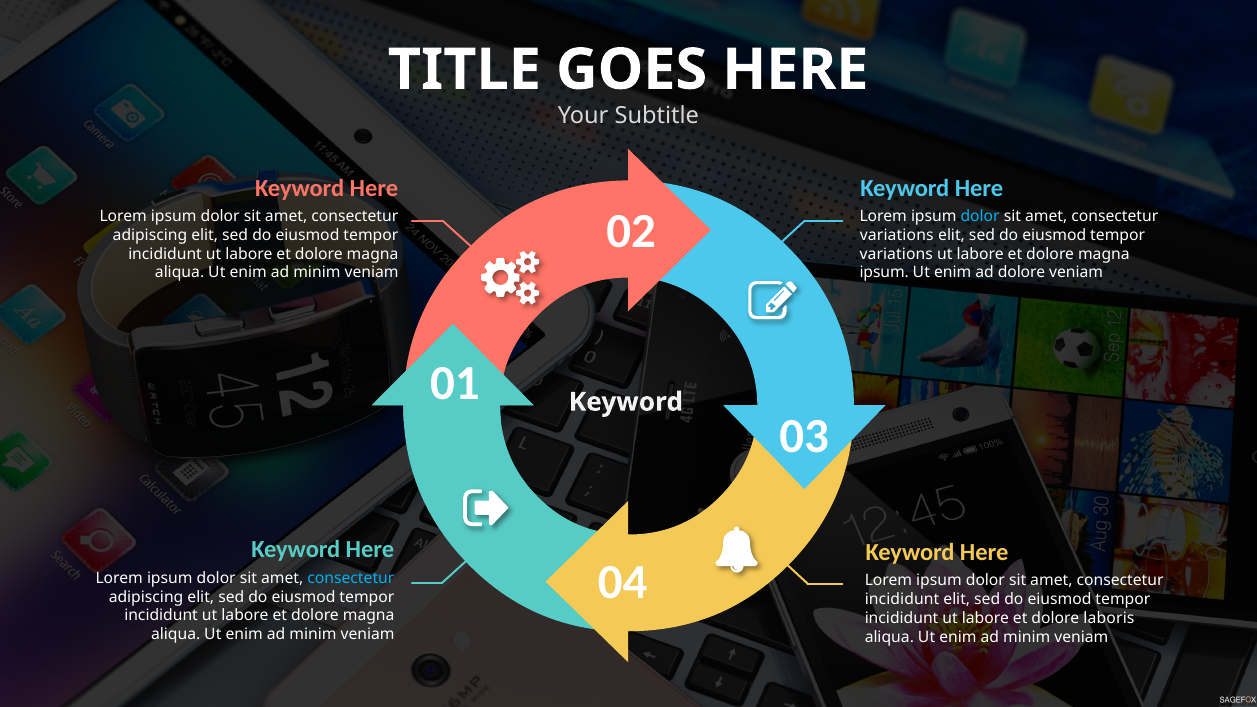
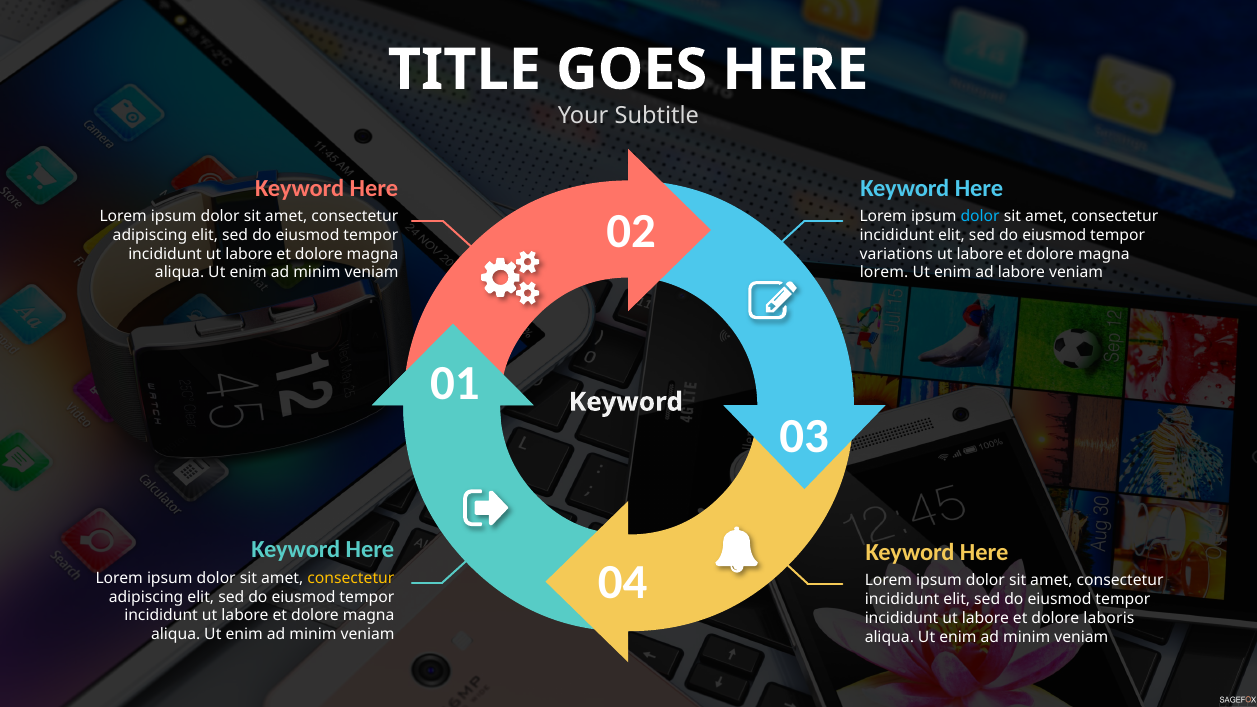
variations at (897, 235): variations -> incididunt
ipsum at (884, 273): ipsum -> lorem
ad dolore: dolore -> labore
consectetur at (351, 578) colour: light blue -> yellow
